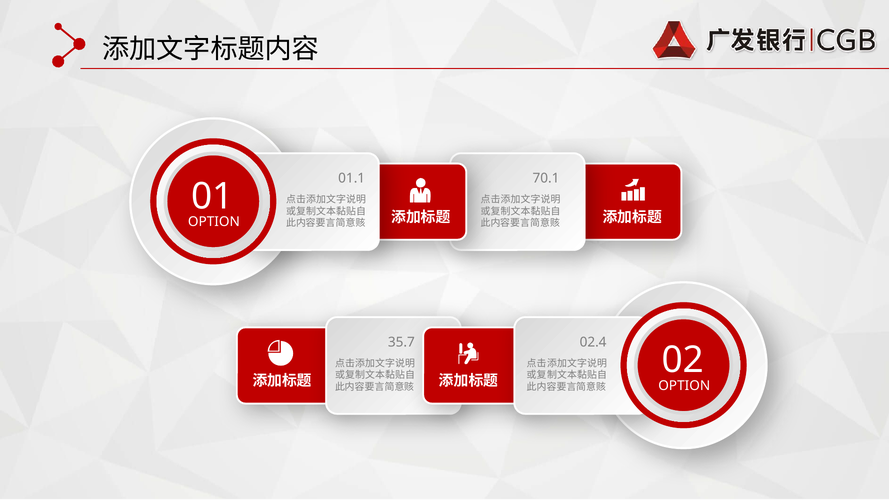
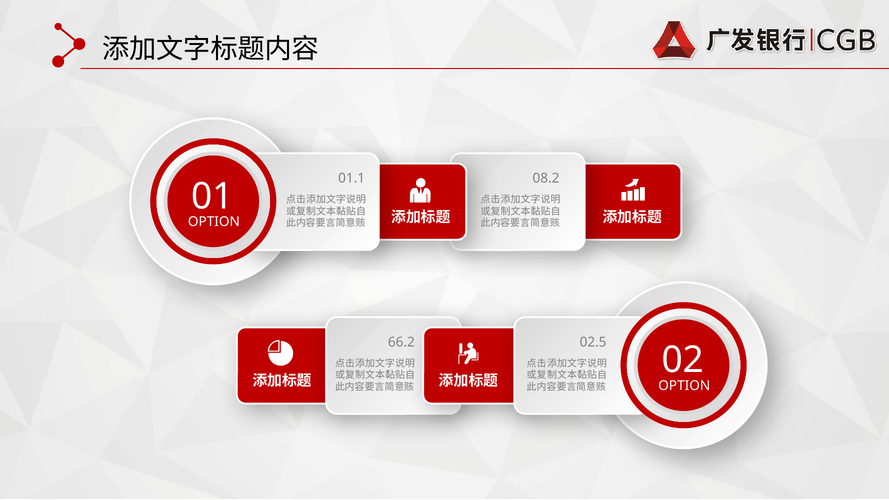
70.1: 70.1 -> 08.2
35.7: 35.7 -> 66.2
02.4: 02.4 -> 02.5
